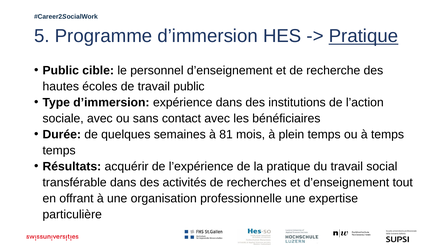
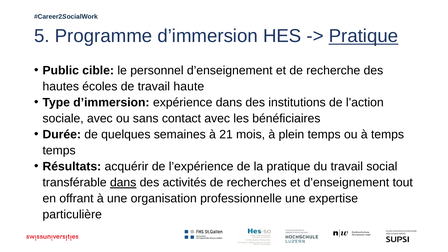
travail public: public -> haute
81: 81 -> 21
dans at (123, 183) underline: none -> present
